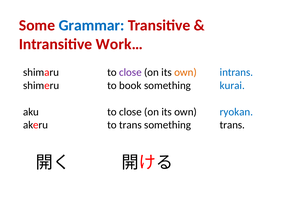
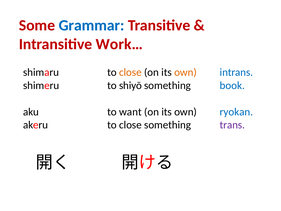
close at (130, 72) colour: purple -> orange
book: book -> shiyō
kurai: kurai -> book
aku to close: close -> want
akeru to trans: trans -> close
trans at (232, 125) colour: black -> purple
